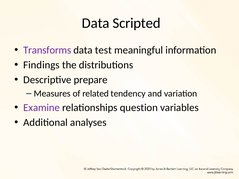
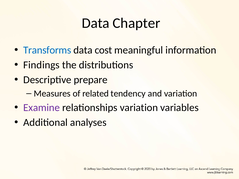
Scripted: Scripted -> Chapter
Transforms colour: purple -> blue
test: test -> cost
relationships question: question -> variation
